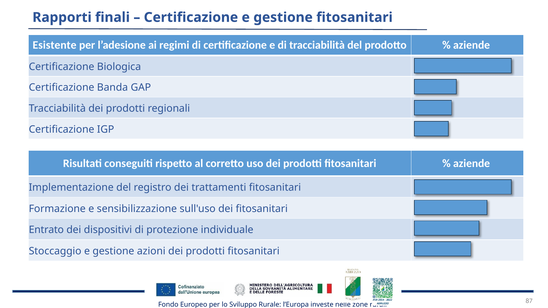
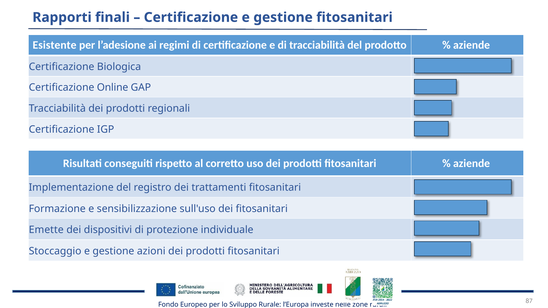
Banda: Banda -> Online
Entrato: Entrato -> Emette
